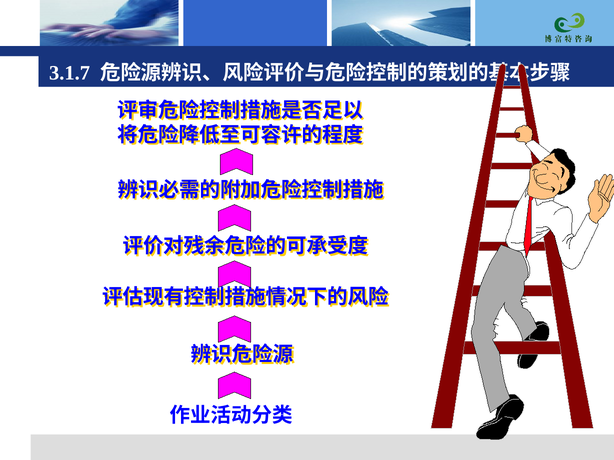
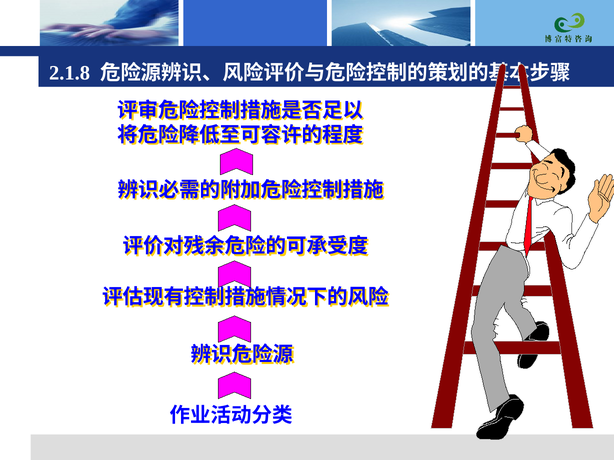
3.1.7: 3.1.7 -> 2.1.8
